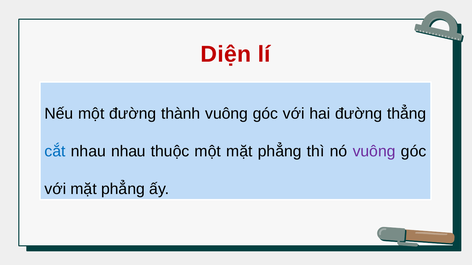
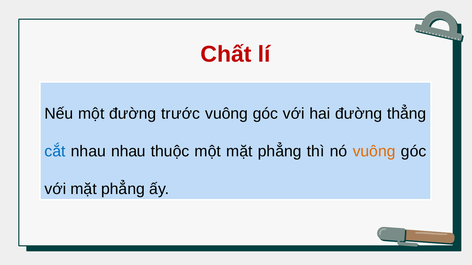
Diện: Diện -> Chất
thành: thành -> trước
vuông at (374, 152) colour: purple -> orange
